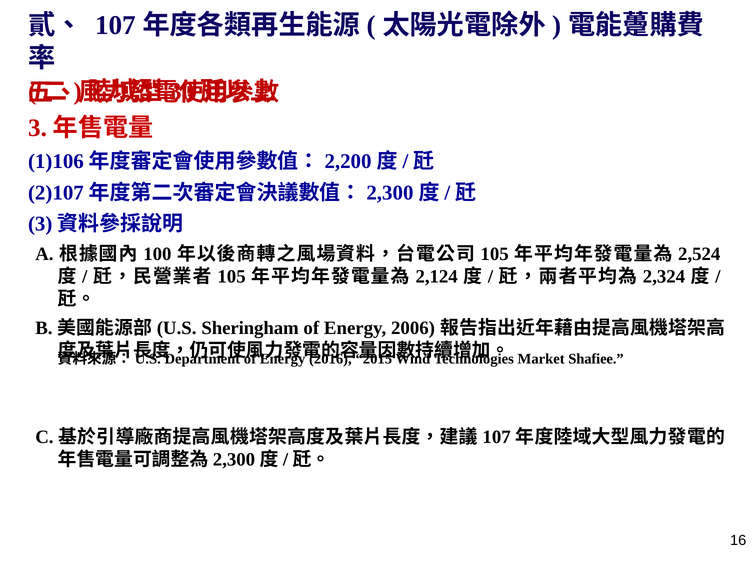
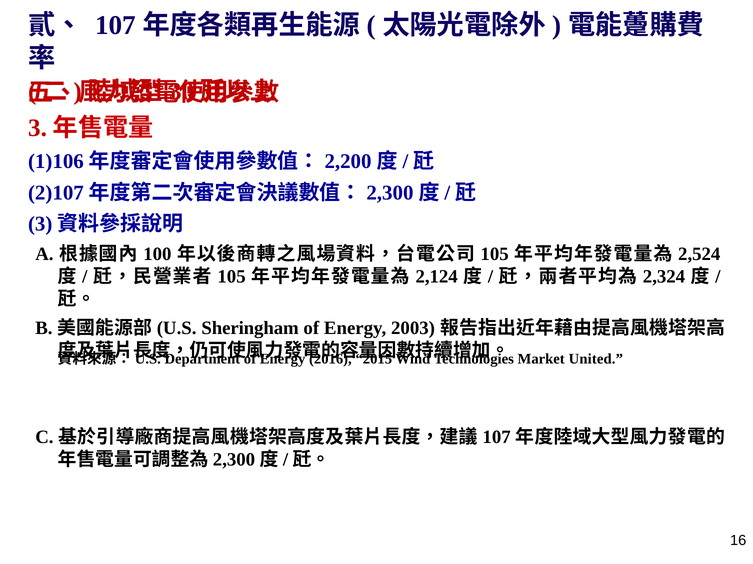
2006: 2006 -> 2003
Shafiee: Shafiee -> United
